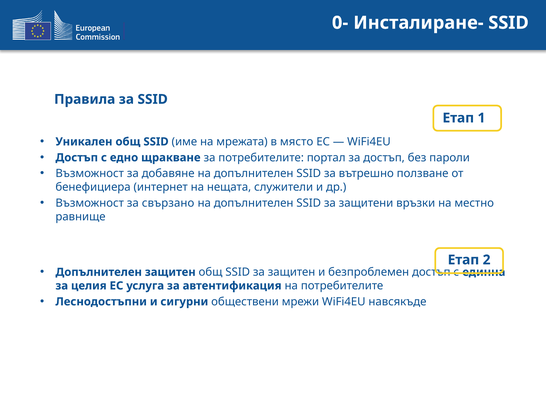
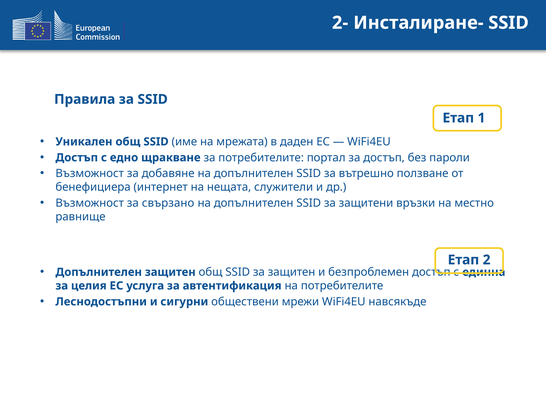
0-: 0- -> 2-
място: място -> даден
